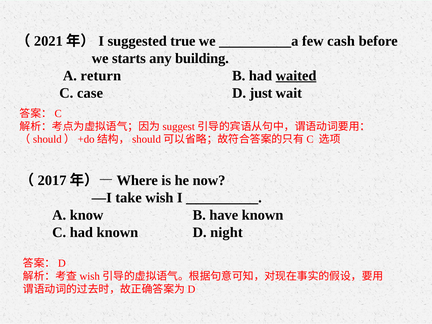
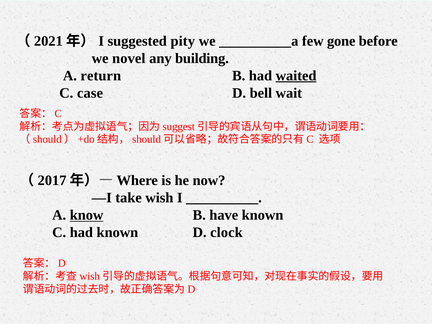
true: true -> pity
cash: cash -> gone
starts: starts -> novel
just: just -> bell
know underline: none -> present
night: night -> clock
